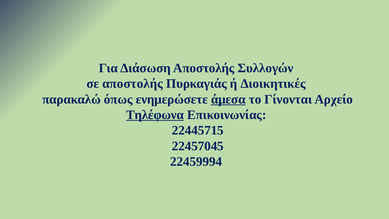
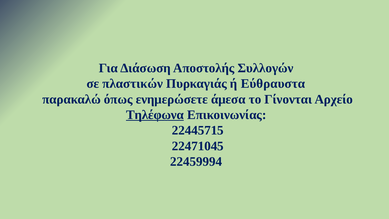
σε αποστολής: αποστολής -> πλαστικών
Διοικητικές: Διοικητικές -> Εύθραυστα
άμεσα underline: present -> none
22457045: 22457045 -> 22471045
